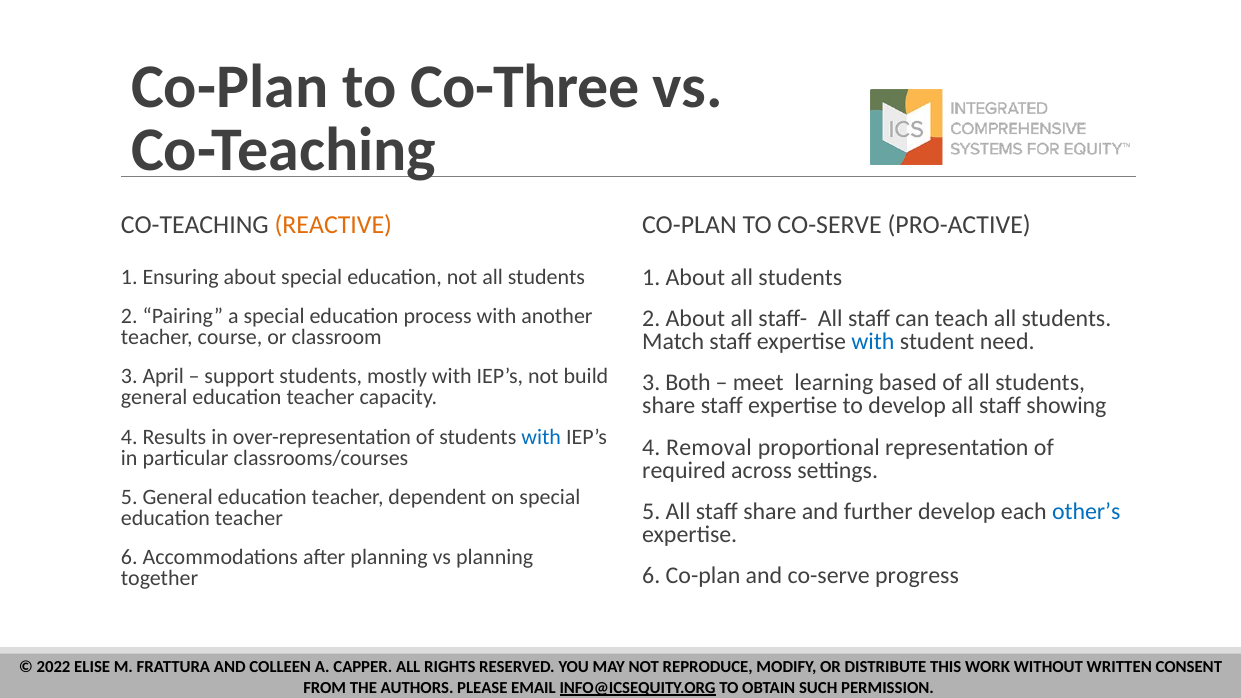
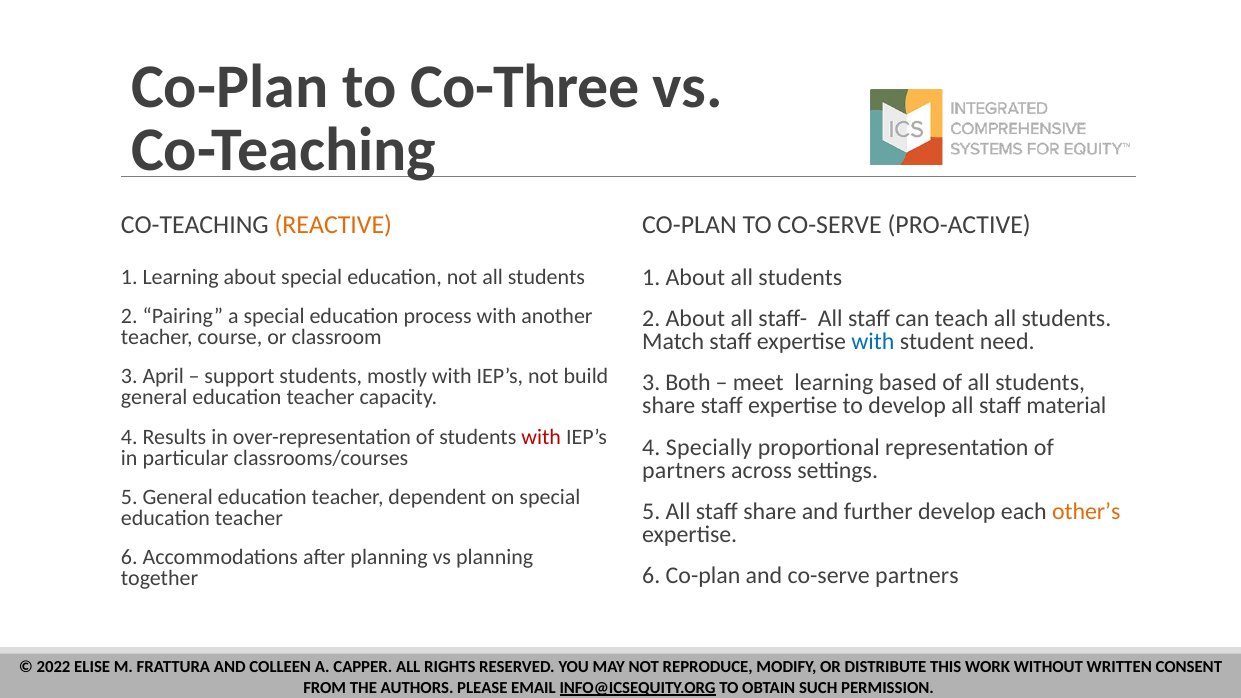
1 Ensuring: Ensuring -> Learning
showing: showing -> material
with at (541, 437) colour: blue -> red
Removal: Removal -> Specially
required at (684, 470): required -> partners
other’s colour: blue -> orange
co-serve progress: progress -> partners
